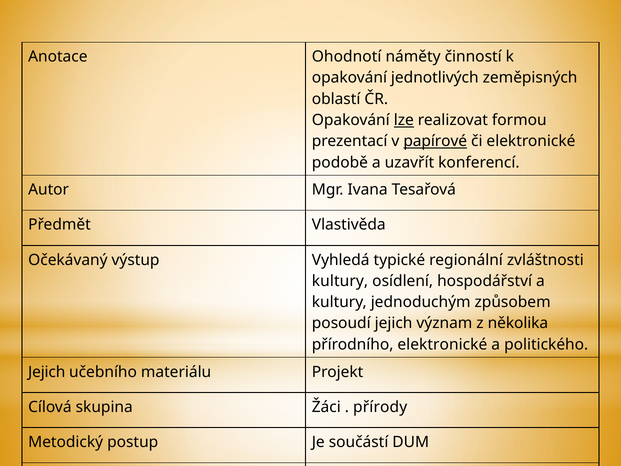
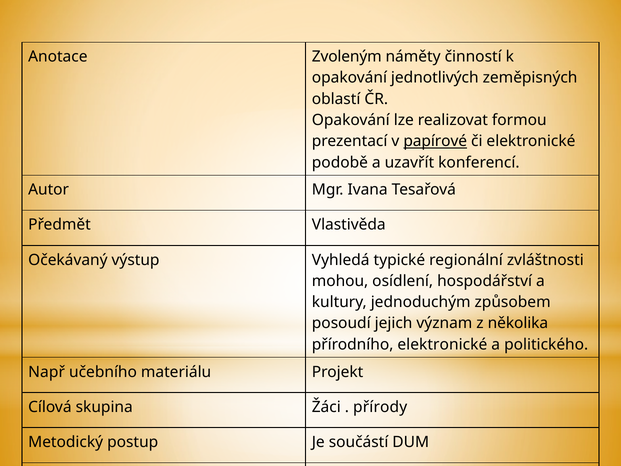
Ohodnotí: Ohodnotí -> Zvoleným
lze underline: present -> none
kultury at (340, 281): kultury -> mohou
Jejich at (47, 372): Jejich -> Např
